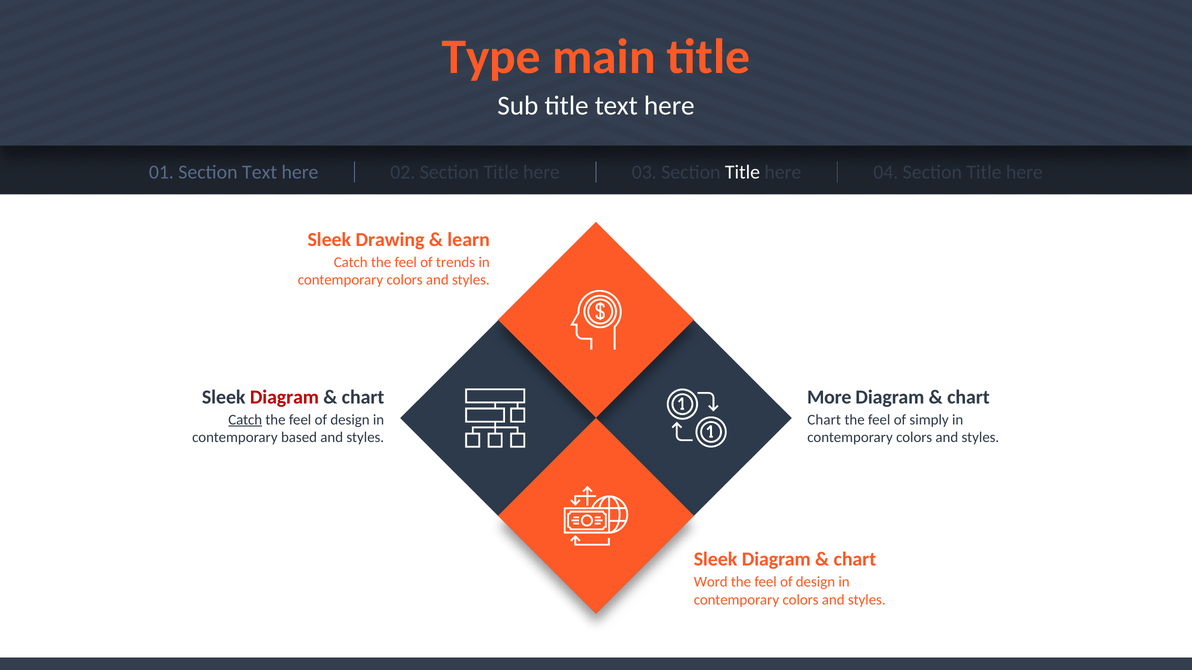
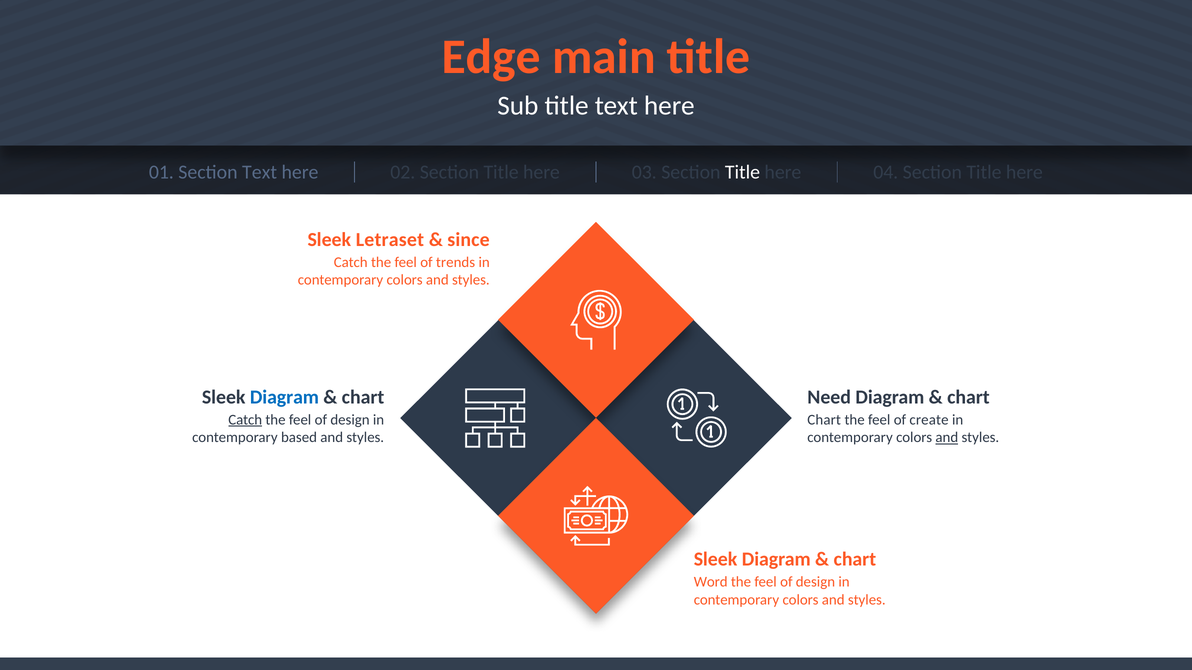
Type: Type -> Edge
Drawing: Drawing -> Letraset
learn: learn -> since
Diagram at (284, 398) colour: red -> blue
More: More -> Need
simply: simply -> create
and at (947, 438) underline: none -> present
